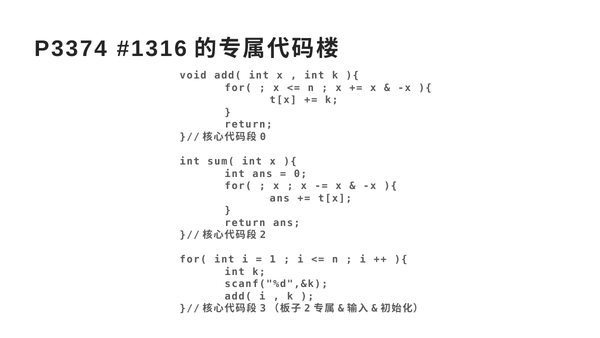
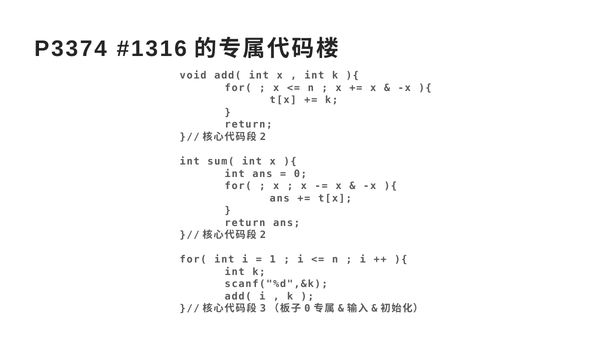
0 at (263, 137): 0 -> 2
2 at (307, 308): 2 -> 0
